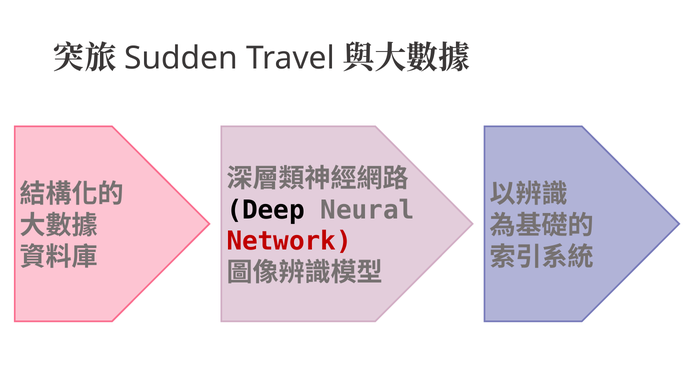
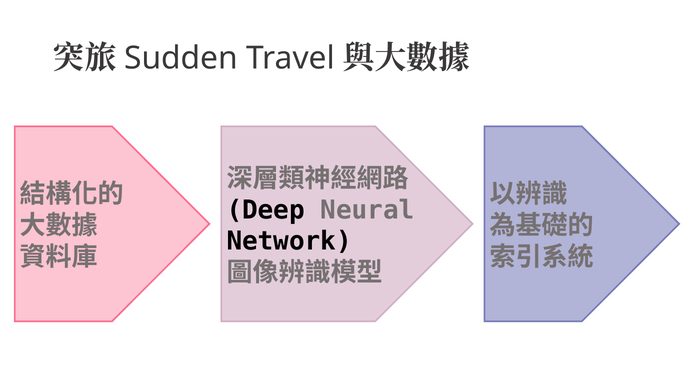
Network colour: red -> black
